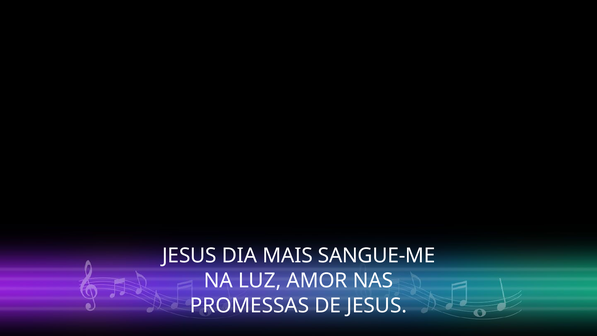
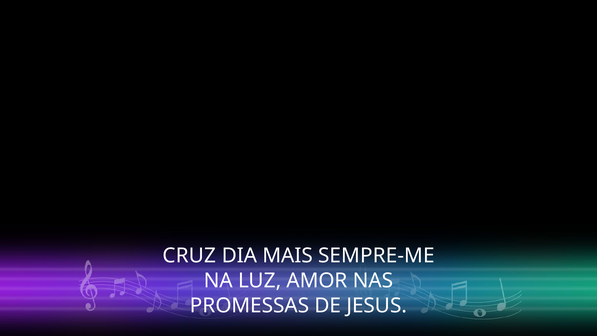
JESUS at (189, 256): JESUS -> CRUZ
SANGUE-ME: SANGUE-ME -> SEMPRE-ME
